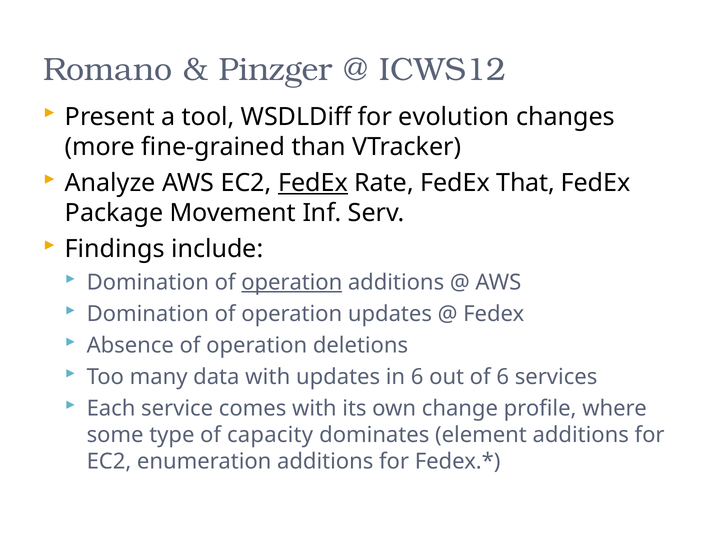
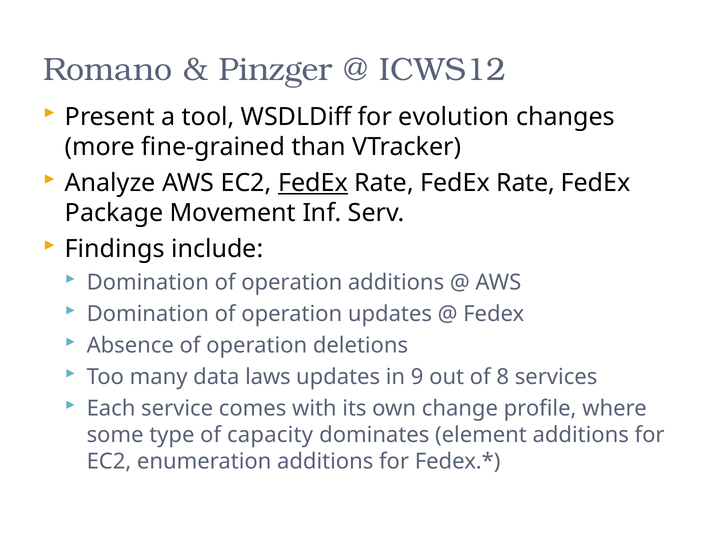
Rate FedEx That: That -> Rate
operation at (292, 282) underline: present -> none
data with: with -> laws
in 6: 6 -> 9
of 6: 6 -> 8
